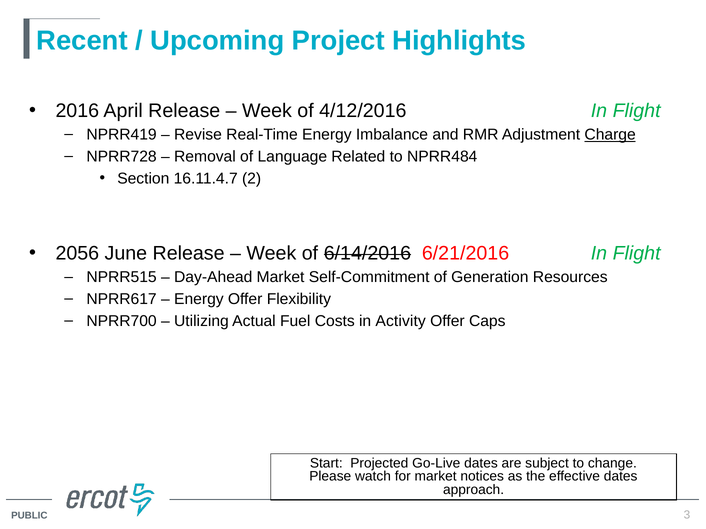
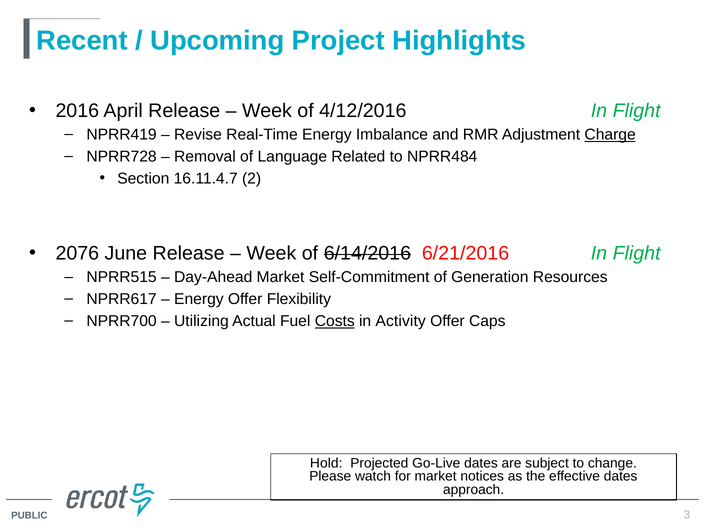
2056: 2056 -> 2076
Costs underline: none -> present
Start: Start -> Hold
